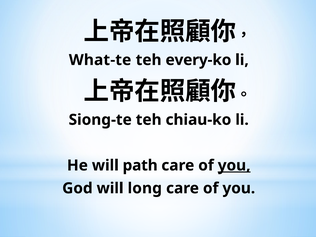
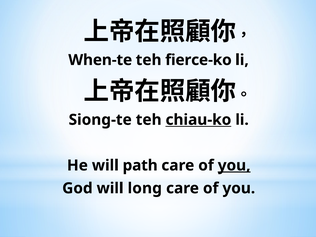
What-te: What-te -> When-te
every-ko: every-ko -> fierce-ko
chiau-ko underline: none -> present
